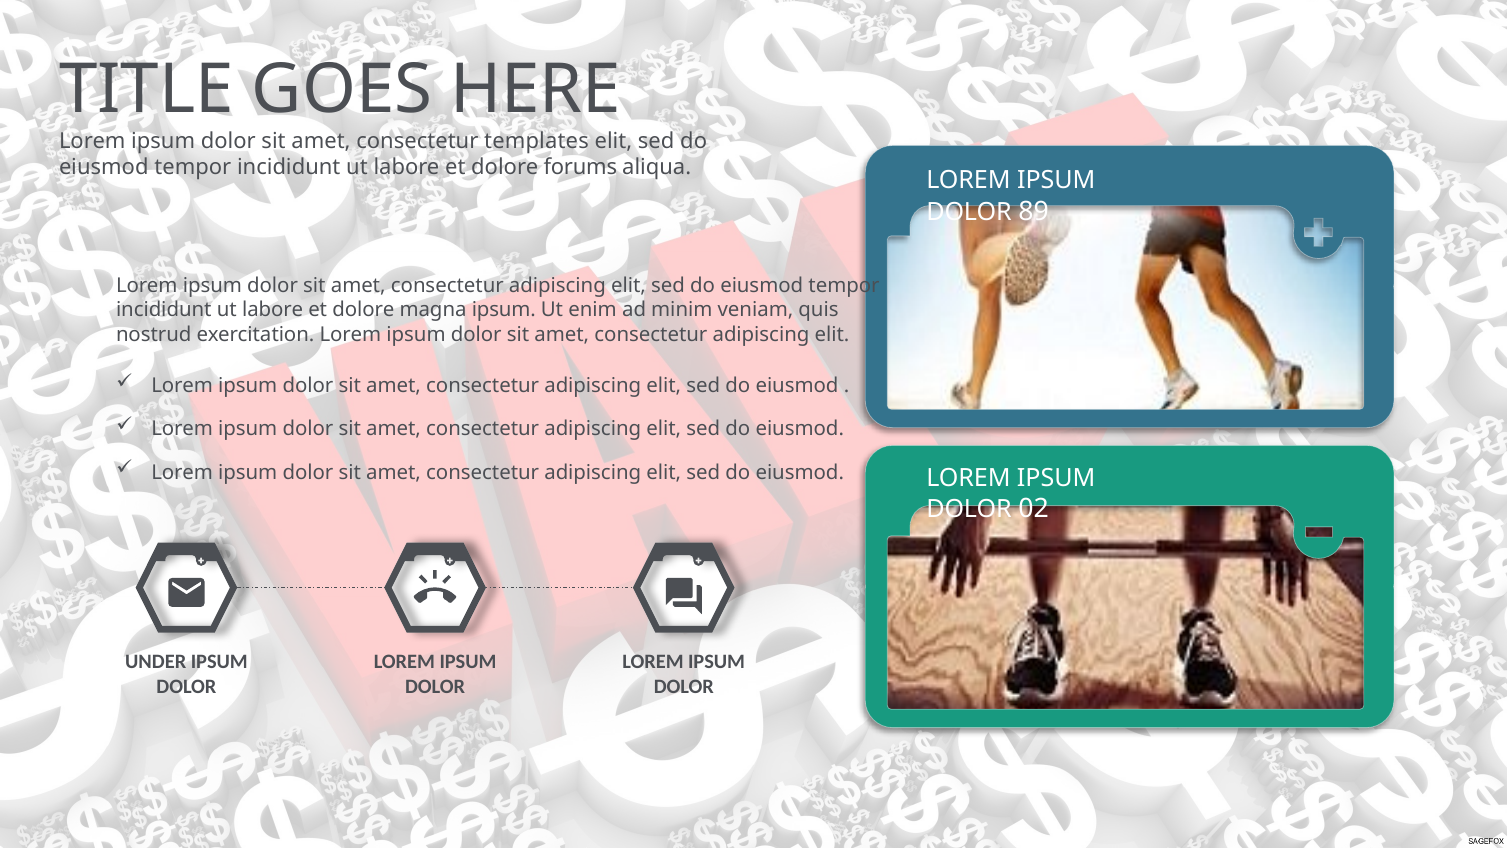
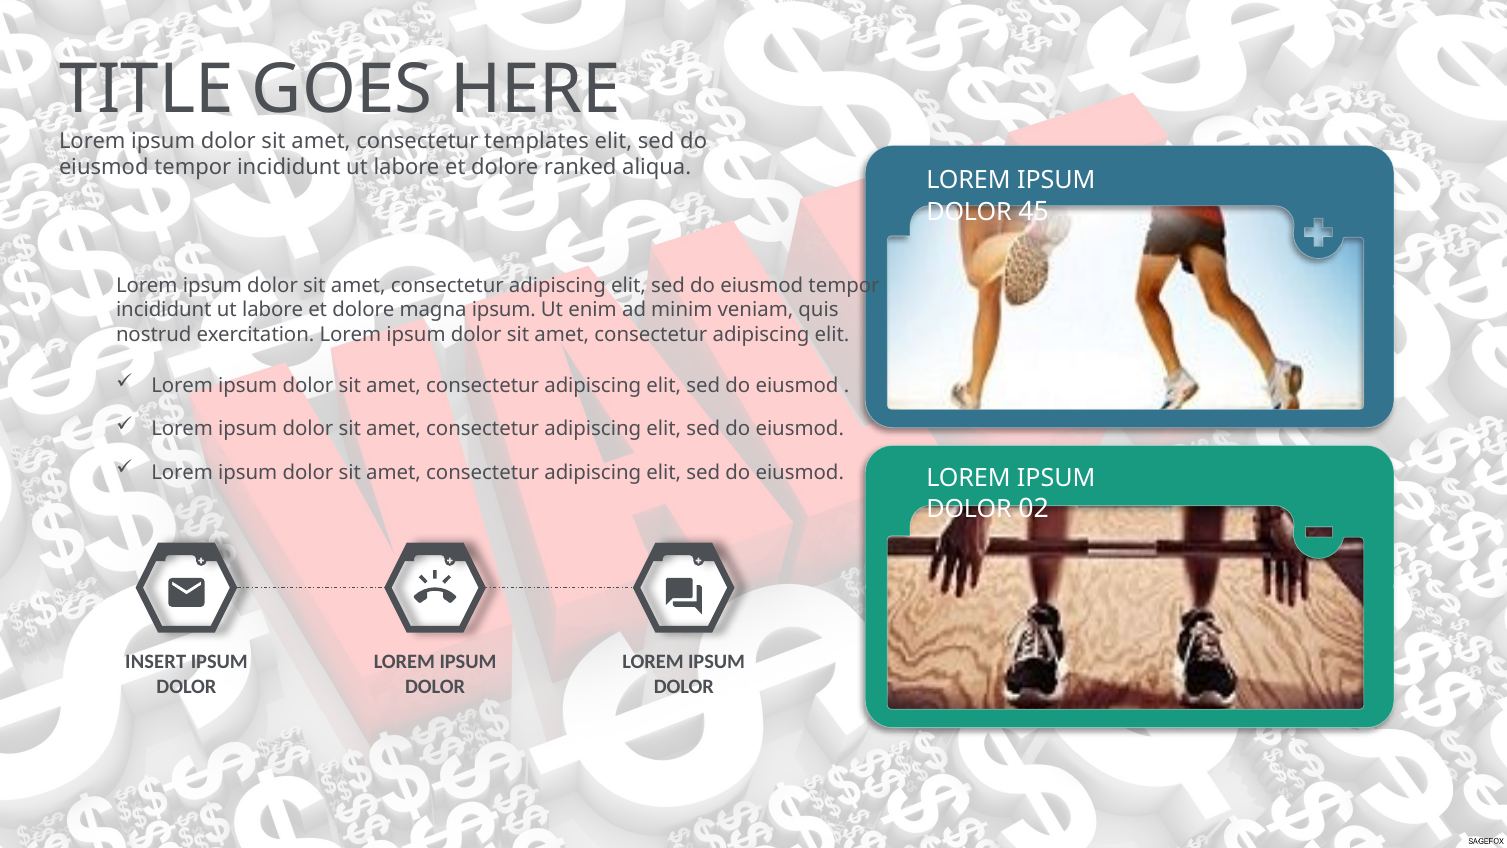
forums: forums -> ranked
89: 89 -> 45
UNDER: UNDER -> INSERT
